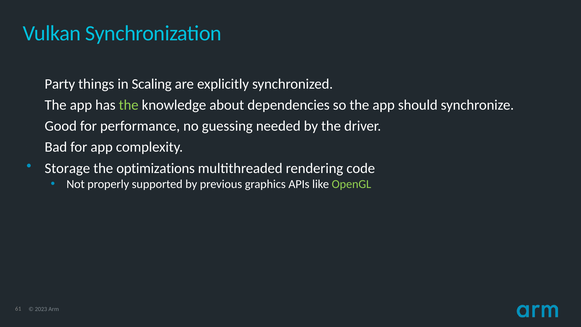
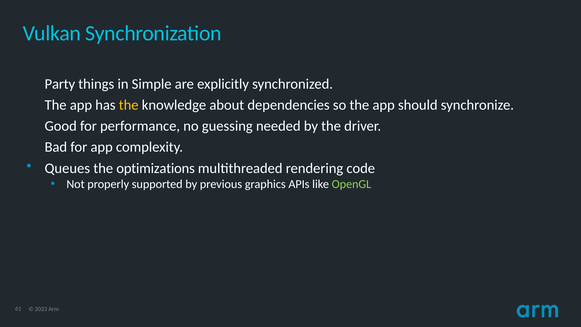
Scaling: Scaling -> Simple
the at (129, 105) colour: light green -> yellow
Storage: Storage -> Queues
